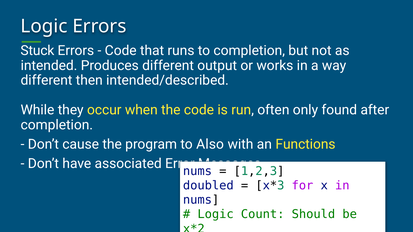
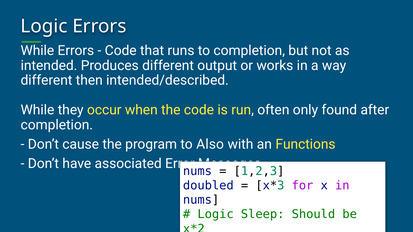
Stuck at (37, 51): Stuck -> While
Count: Count -> Sleep
